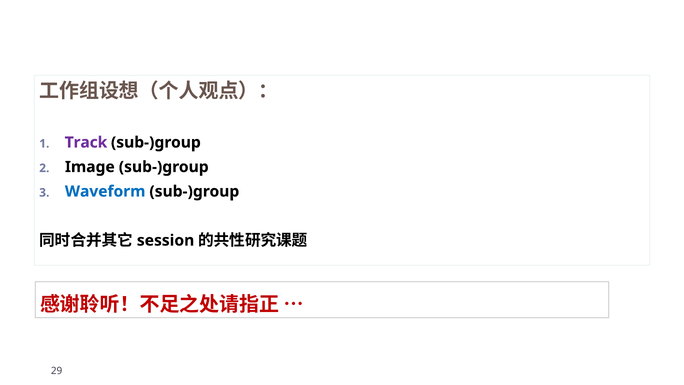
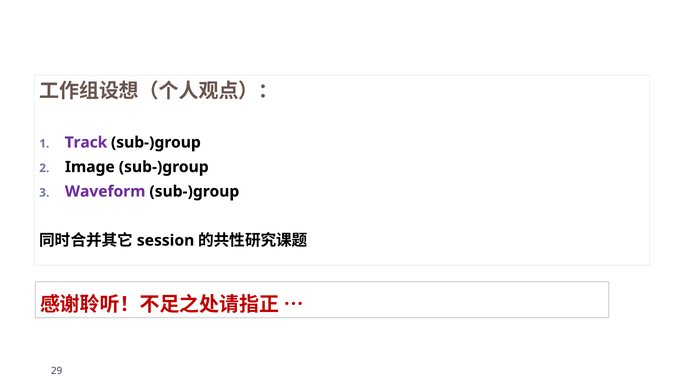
Waveform colour: blue -> purple
